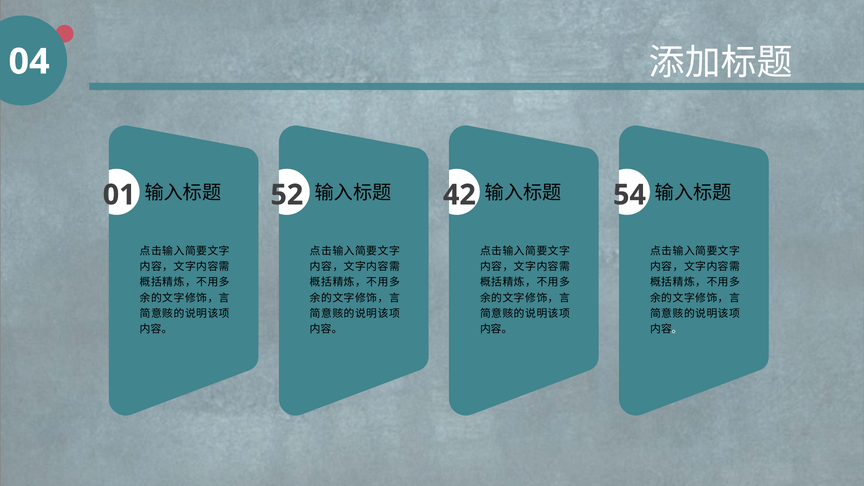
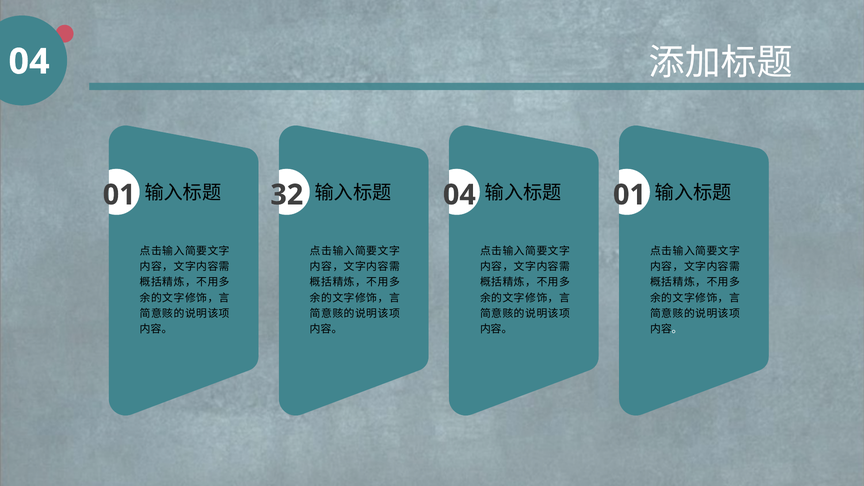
52: 52 -> 32
42 at (459, 195): 42 -> 04
54 at (629, 195): 54 -> 01
